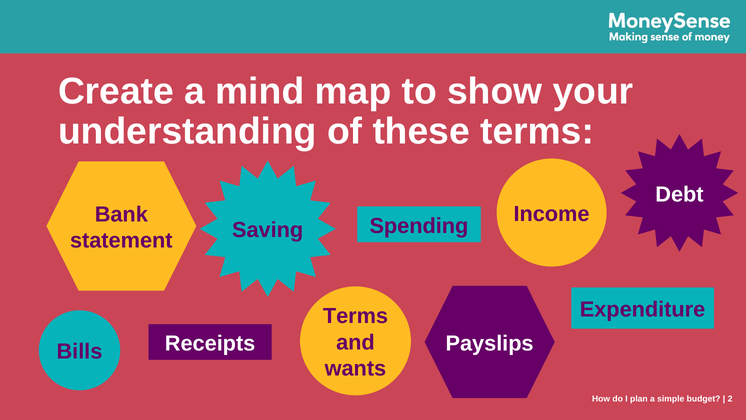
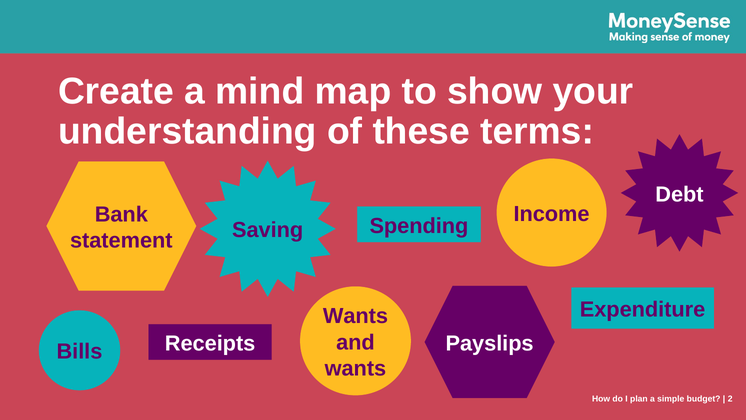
Terms at (355, 316): Terms -> Wants
